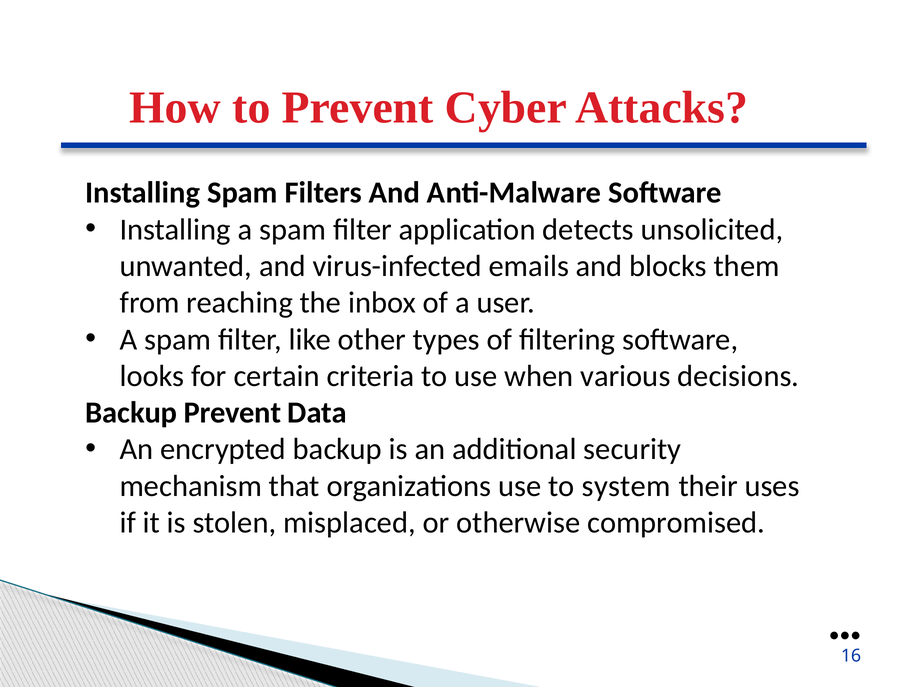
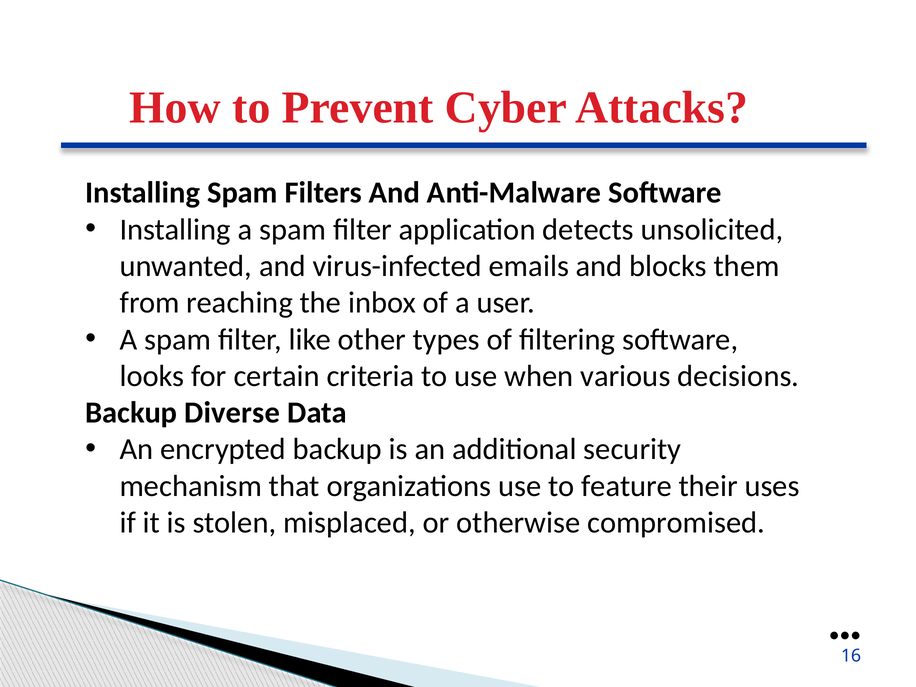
Backup Prevent: Prevent -> Diverse
system: system -> feature
